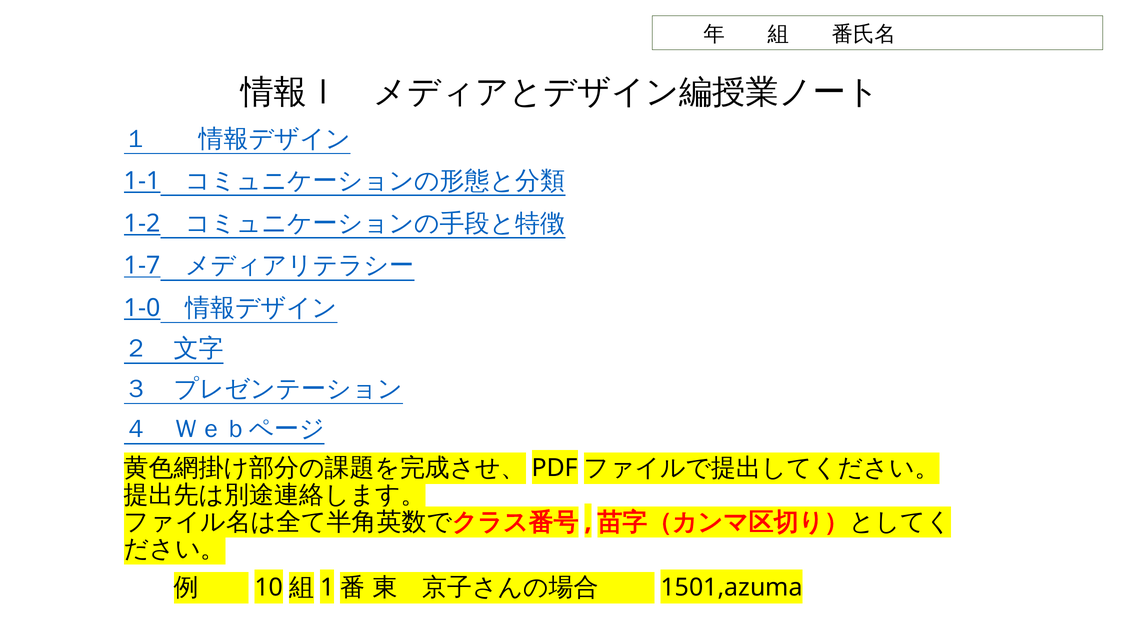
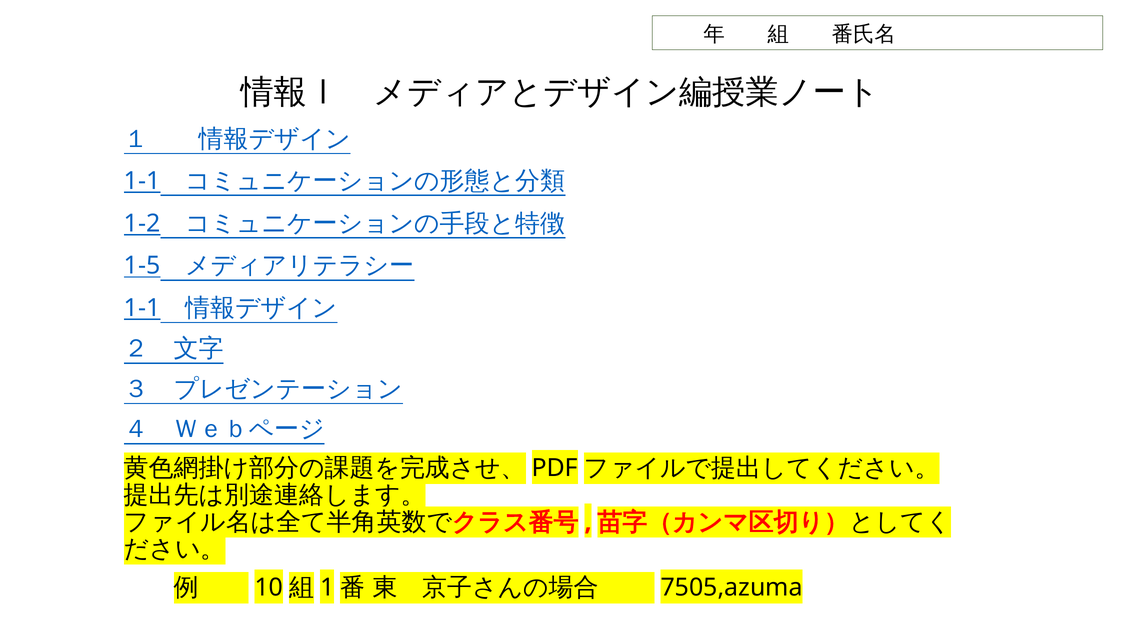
1-7: 1-7 -> 1-5
1-0 at (142, 308): 1-0 -> 1-1
1501,azuma: 1501,azuma -> 7505,azuma
